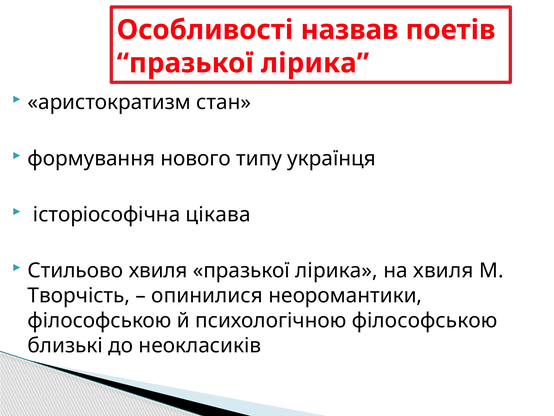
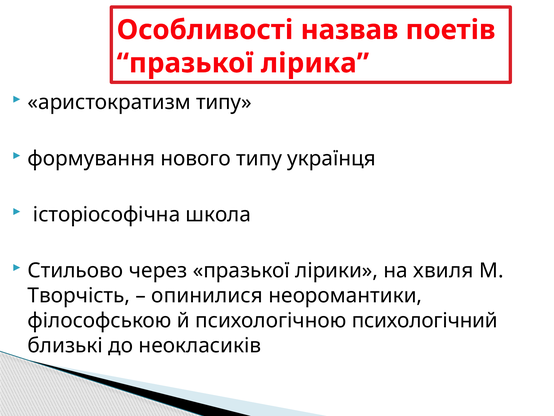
аристократизм стан: стан -> типу
цікава: цікава -> школа
Стильово хвиля: хвиля -> через
лірика at (337, 270): лірика -> лірики
психологічною філософською: філософською -> психологічний
